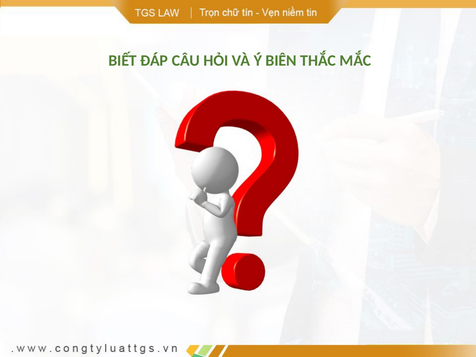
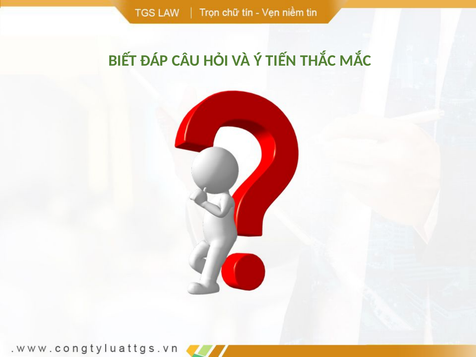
BIÊN: BIÊN -> TIẾN
